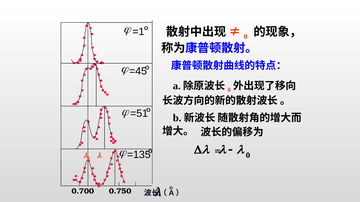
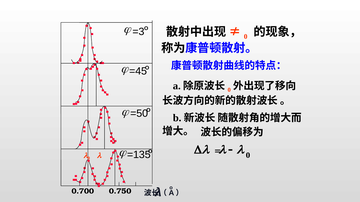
=1: =1 -> =3
=51: =51 -> =50
